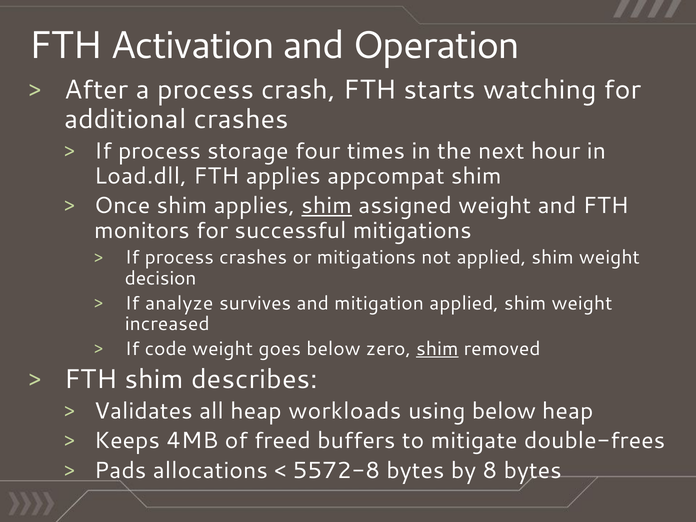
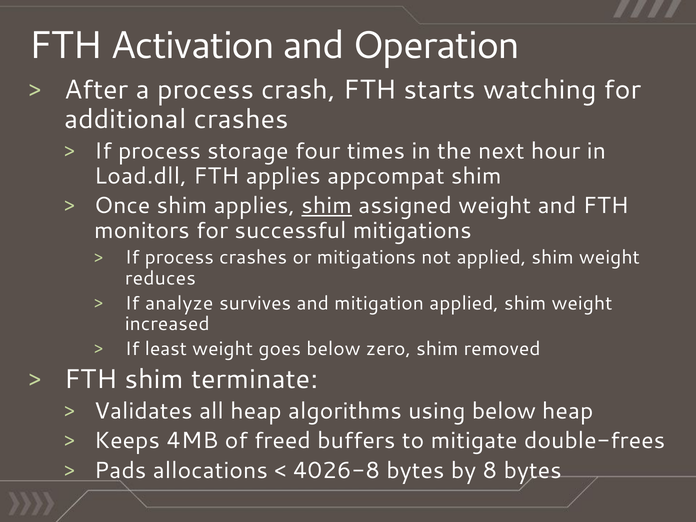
decision: decision -> reduces
code: code -> least
shim at (437, 349) underline: present -> none
describes: describes -> terminate
workloads: workloads -> algorithms
5572-8: 5572-8 -> 4026-8
